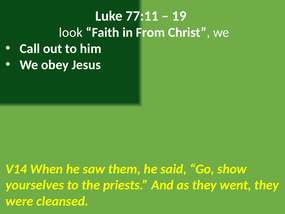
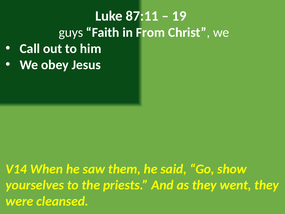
77:11: 77:11 -> 87:11
look: look -> guys
